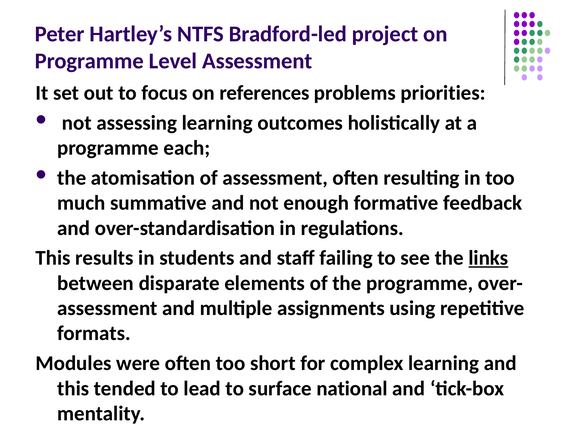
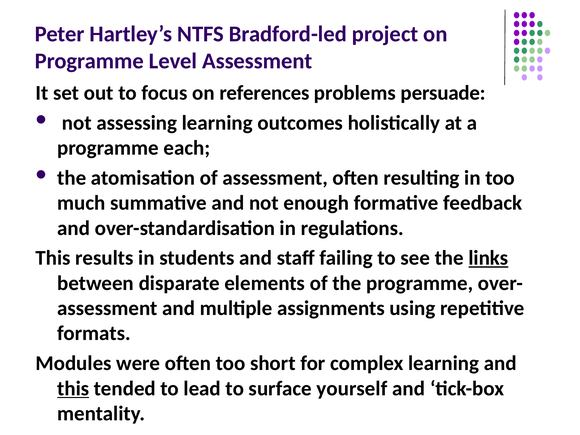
priorities: priorities -> persuade
this at (73, 388) underline: none -> present
national: national -> yourself
